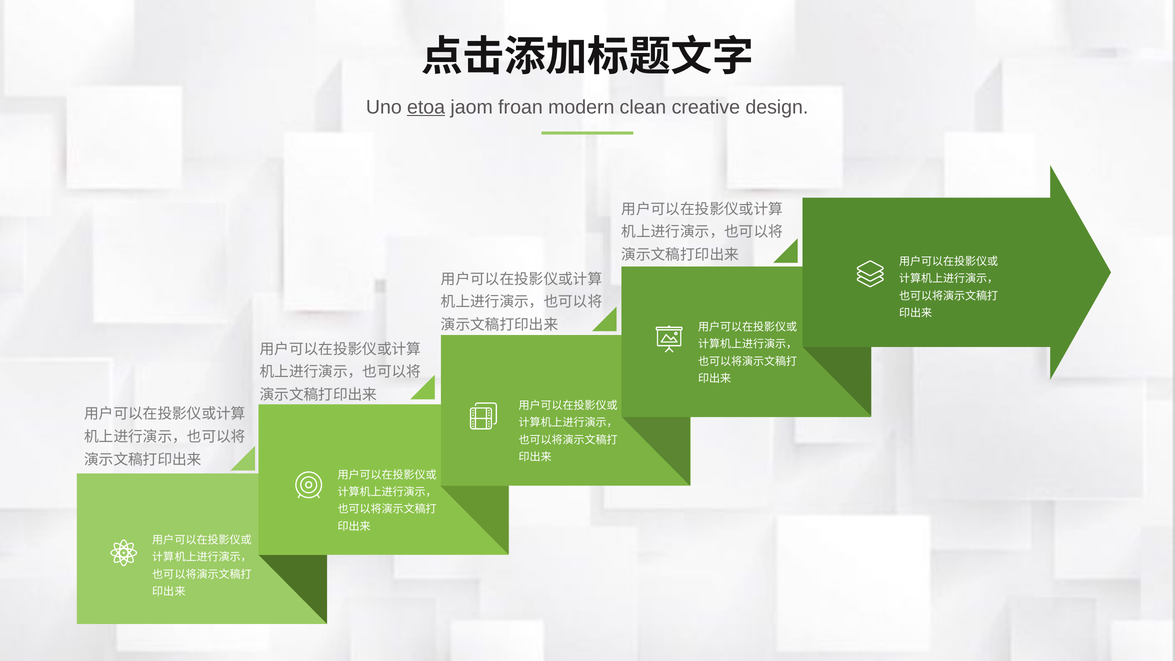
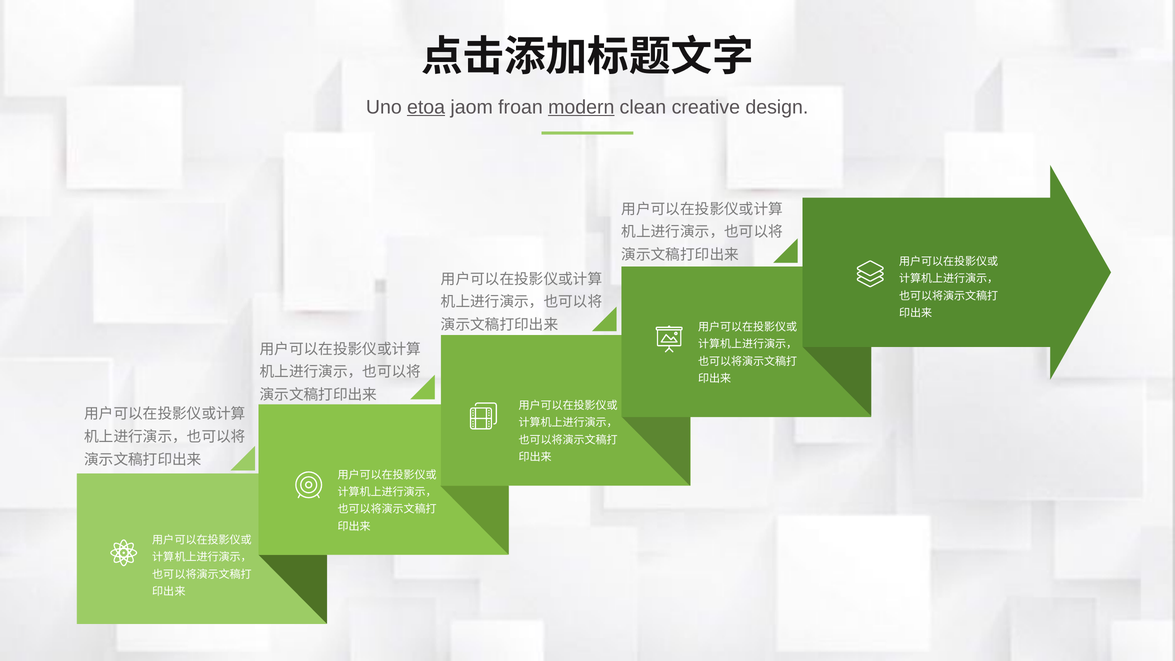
modern underline: none -> present
